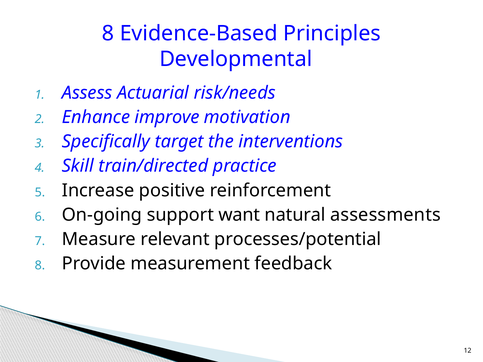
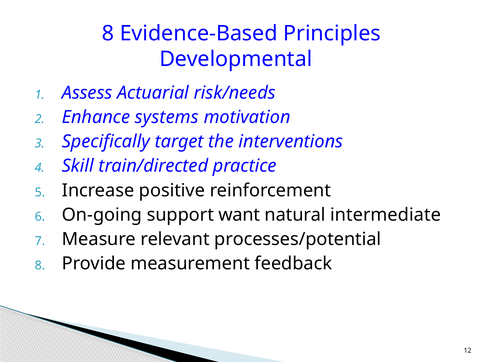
improve: improve -> systems
assessments: assessments -> intermediate
